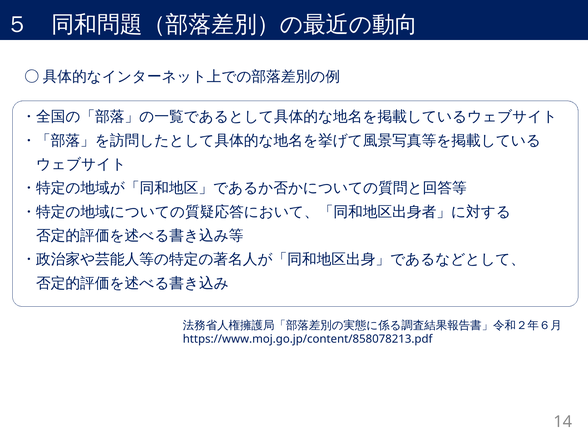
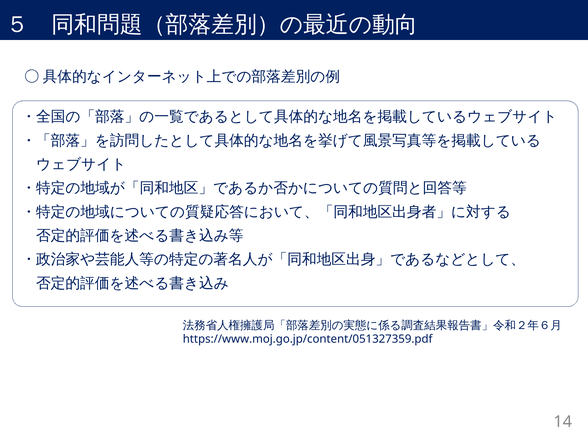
https://www.moj.go.jp/content/858078213.pdf: https://www.moj.go.jp/content/858078213.pdf -> https://www.moj.go.jp/content/051327359.pdf
